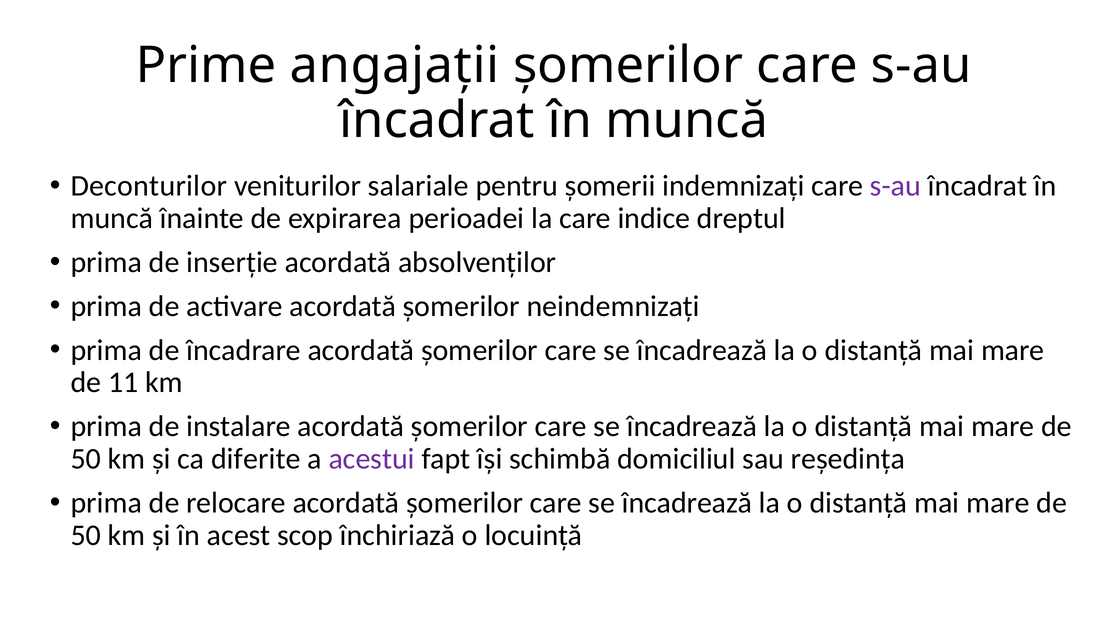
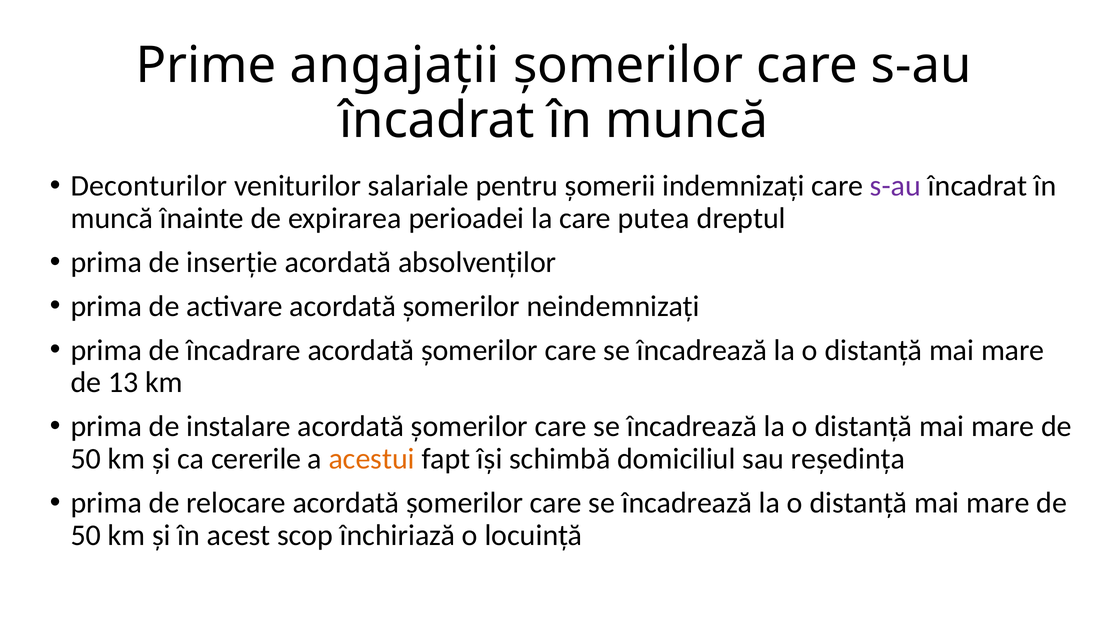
indice: indice -> putea
11: 11 -> 13
diferite: diferite -> cererile
acestui colour: purple -> orange
